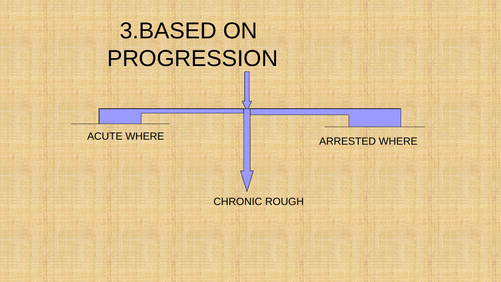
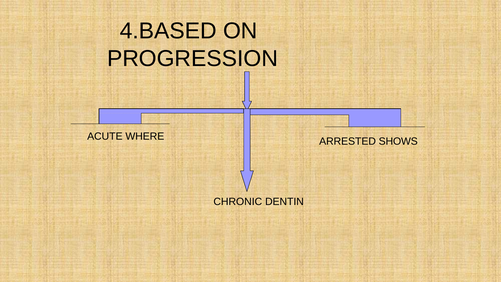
3.BASED: 3.BASED -> 4.BASED
ARRESTED WHERE: WHERE -> SHOWS
ROUGH: ROUGH -> DENTIN
